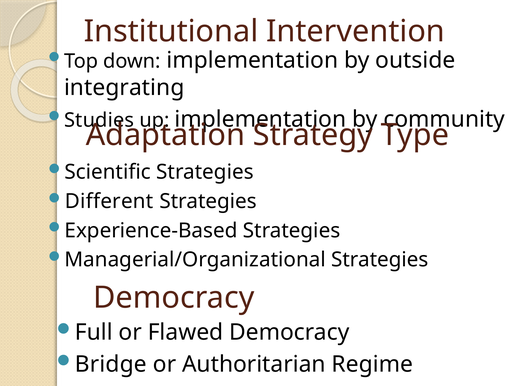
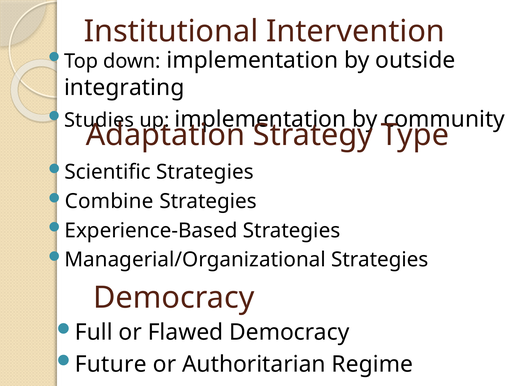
Different: Different -> Combine
Bridge: Bridge -> Future
